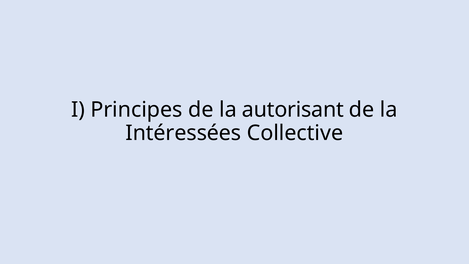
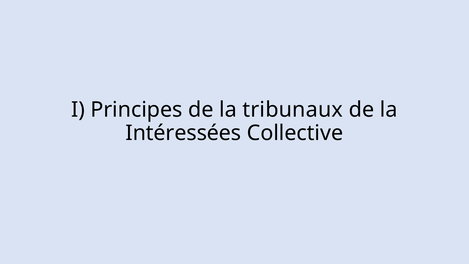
autorisant: autorisant -> tribunaux
